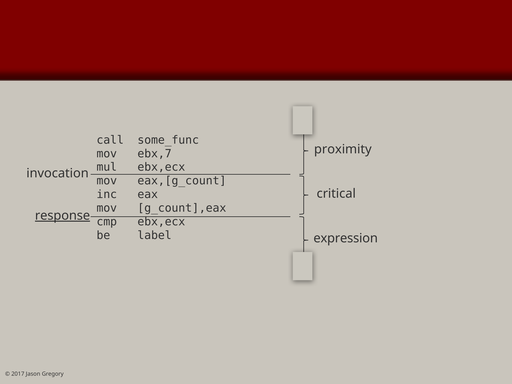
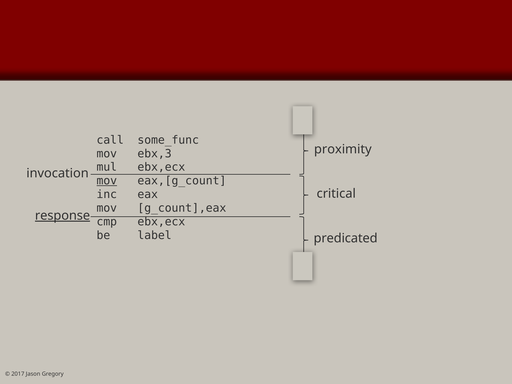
ebx,7: ebx,7 -> ebx,3
mov at (107, 181) underline: none -> present
expression: expression -> predicated
